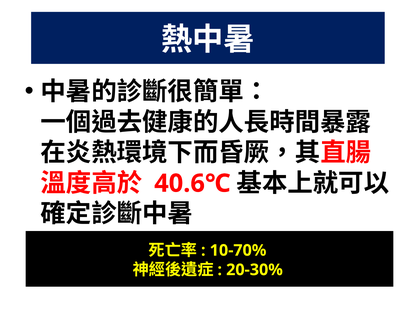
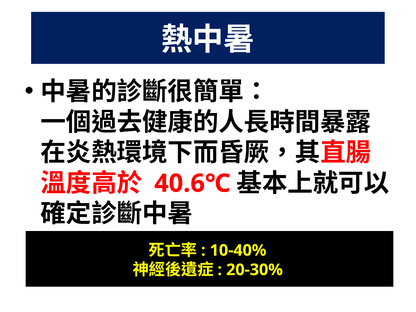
10-70%: 10-70% -> 10-40%
